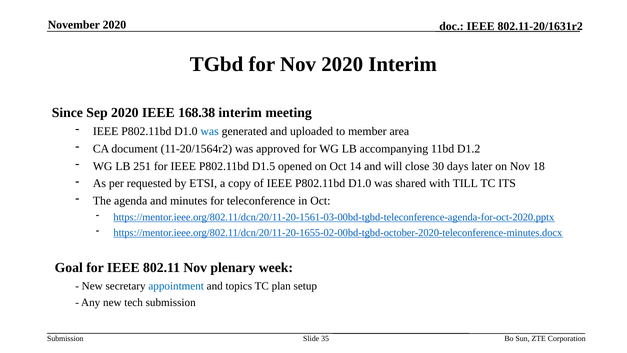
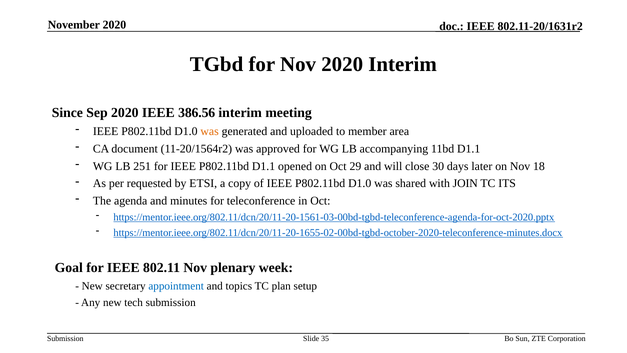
168.38: 168.38 -> 386.56
was at (210, 131) colour: blue -> orange
11bd D1.2: D1.2 -> D1.1
P802.11bd D1.5: D1.5 -> D1.1
14: 14 -> 29
TILL: TILL -> JOIN
